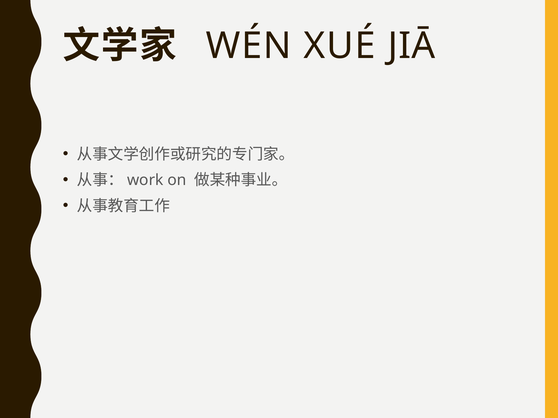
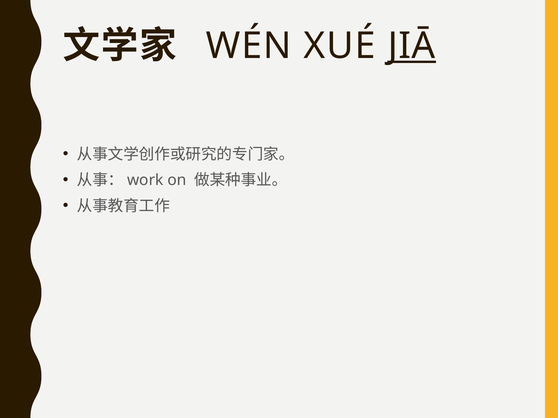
JIĀ underline: none -> present
